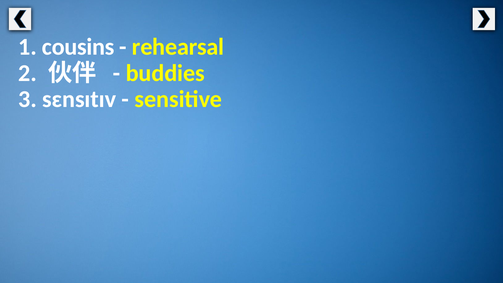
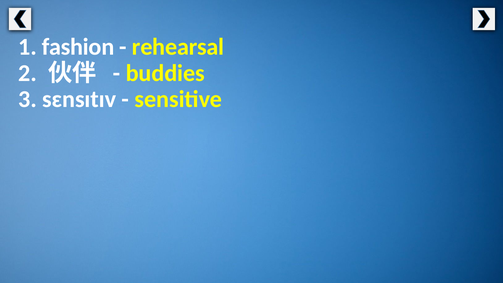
cousins: cousins -> fashion
